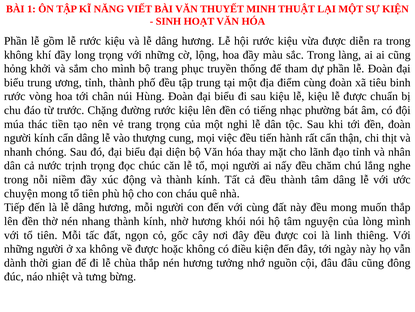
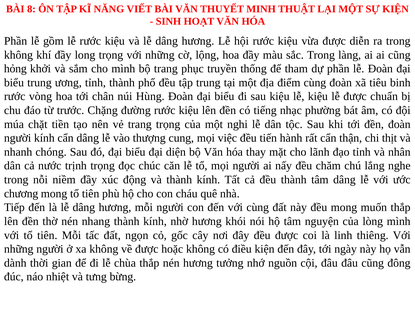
1: 1 -> 8
thác: thác -> chặt
chuyện: chuyện -> chương
